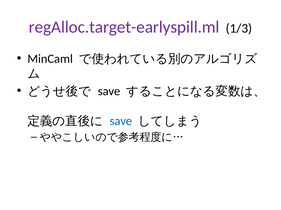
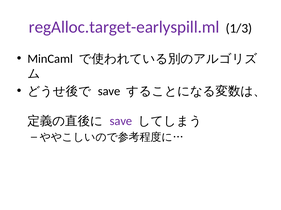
save at (121, 121) colour: blue -> purple
